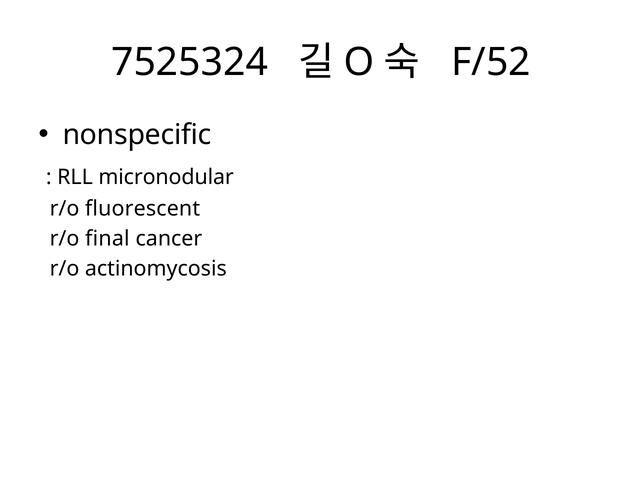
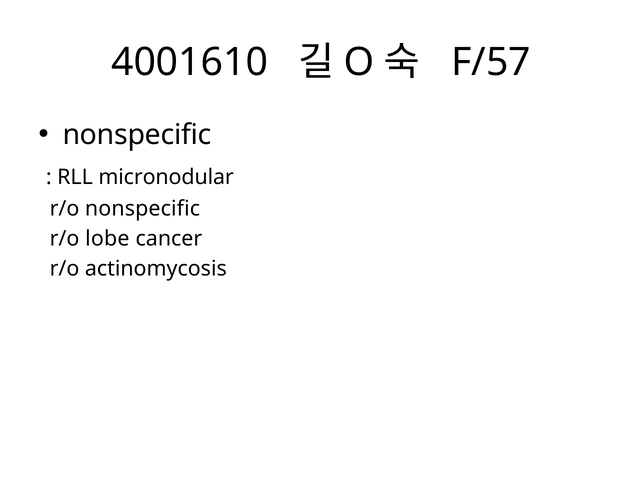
7525324: 7525324 -> 4001610
F/52: F/52 -> F/57
r/o fluorescent: fluorescent -> nonspecific
final: final -> lobe
